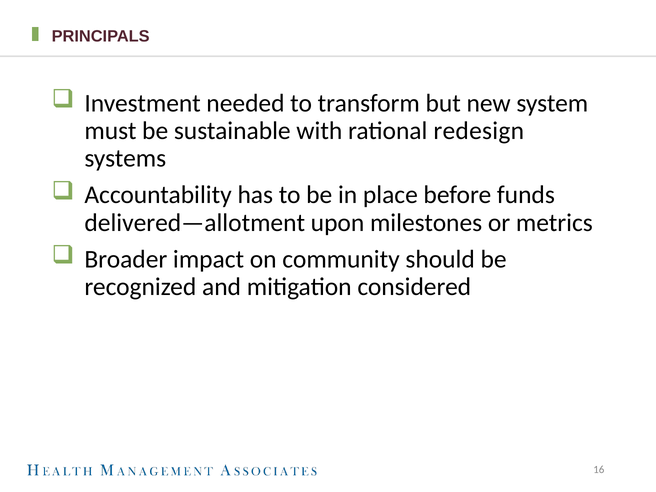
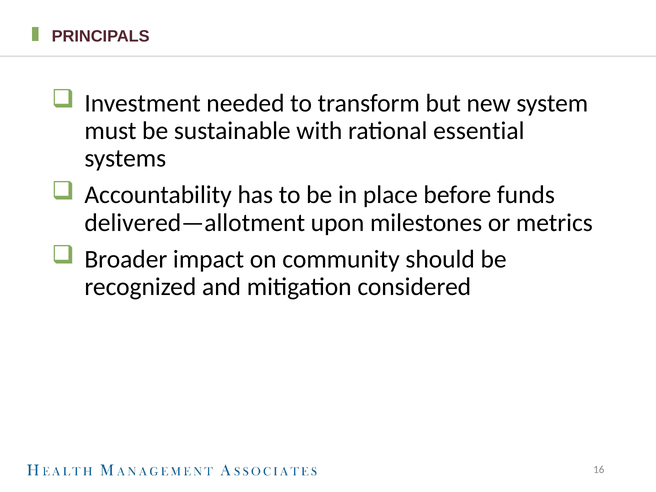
redesign: redesign -> essential
